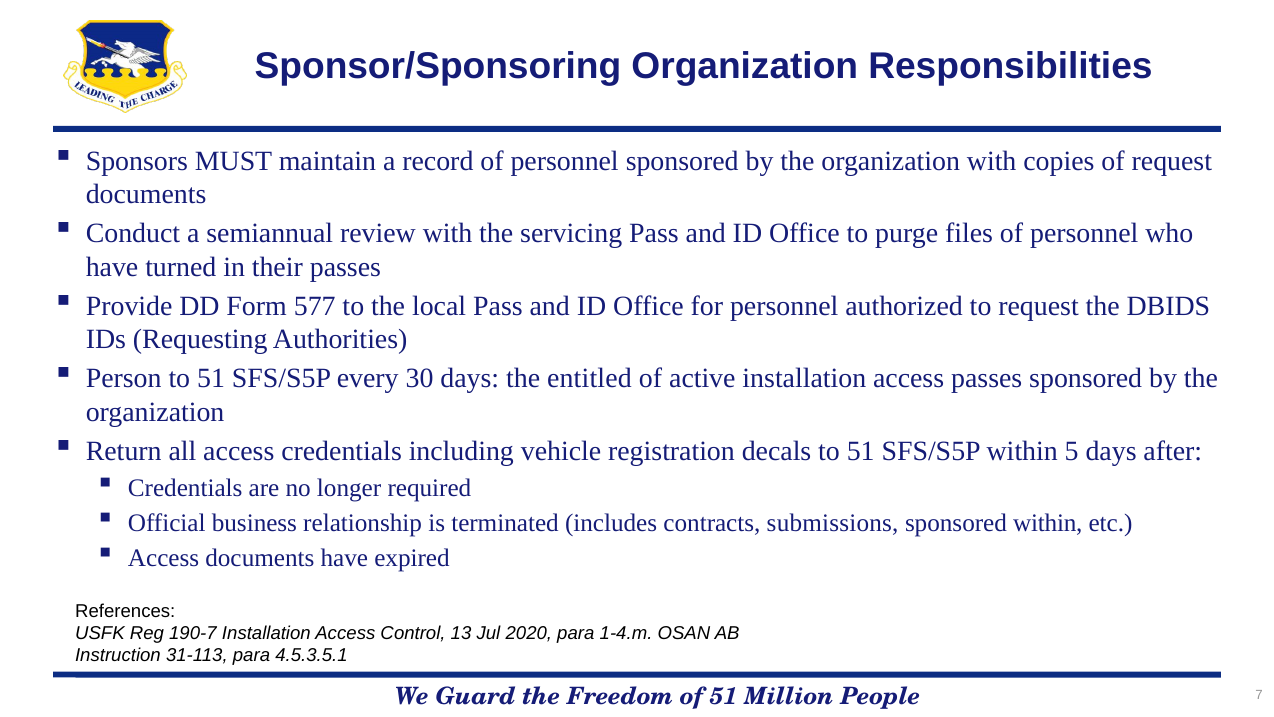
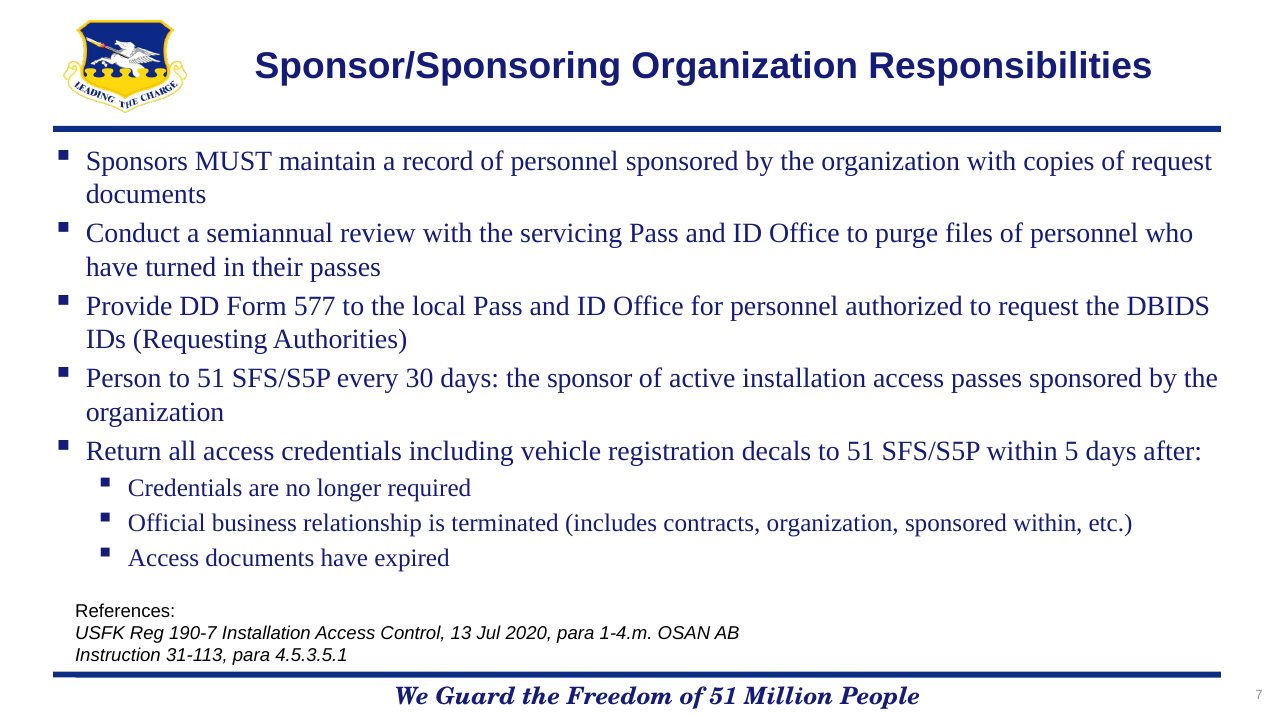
entitled: entitled -> sponsor
contracts submissions: submissions -> organization
